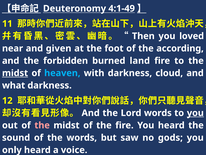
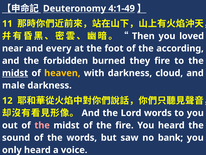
given: given -> every
land: land -> they
heaven colour: light blue -> yellow
what: what -> male
you at (195, 113) underline: present -> none
gods: gods -> bank
